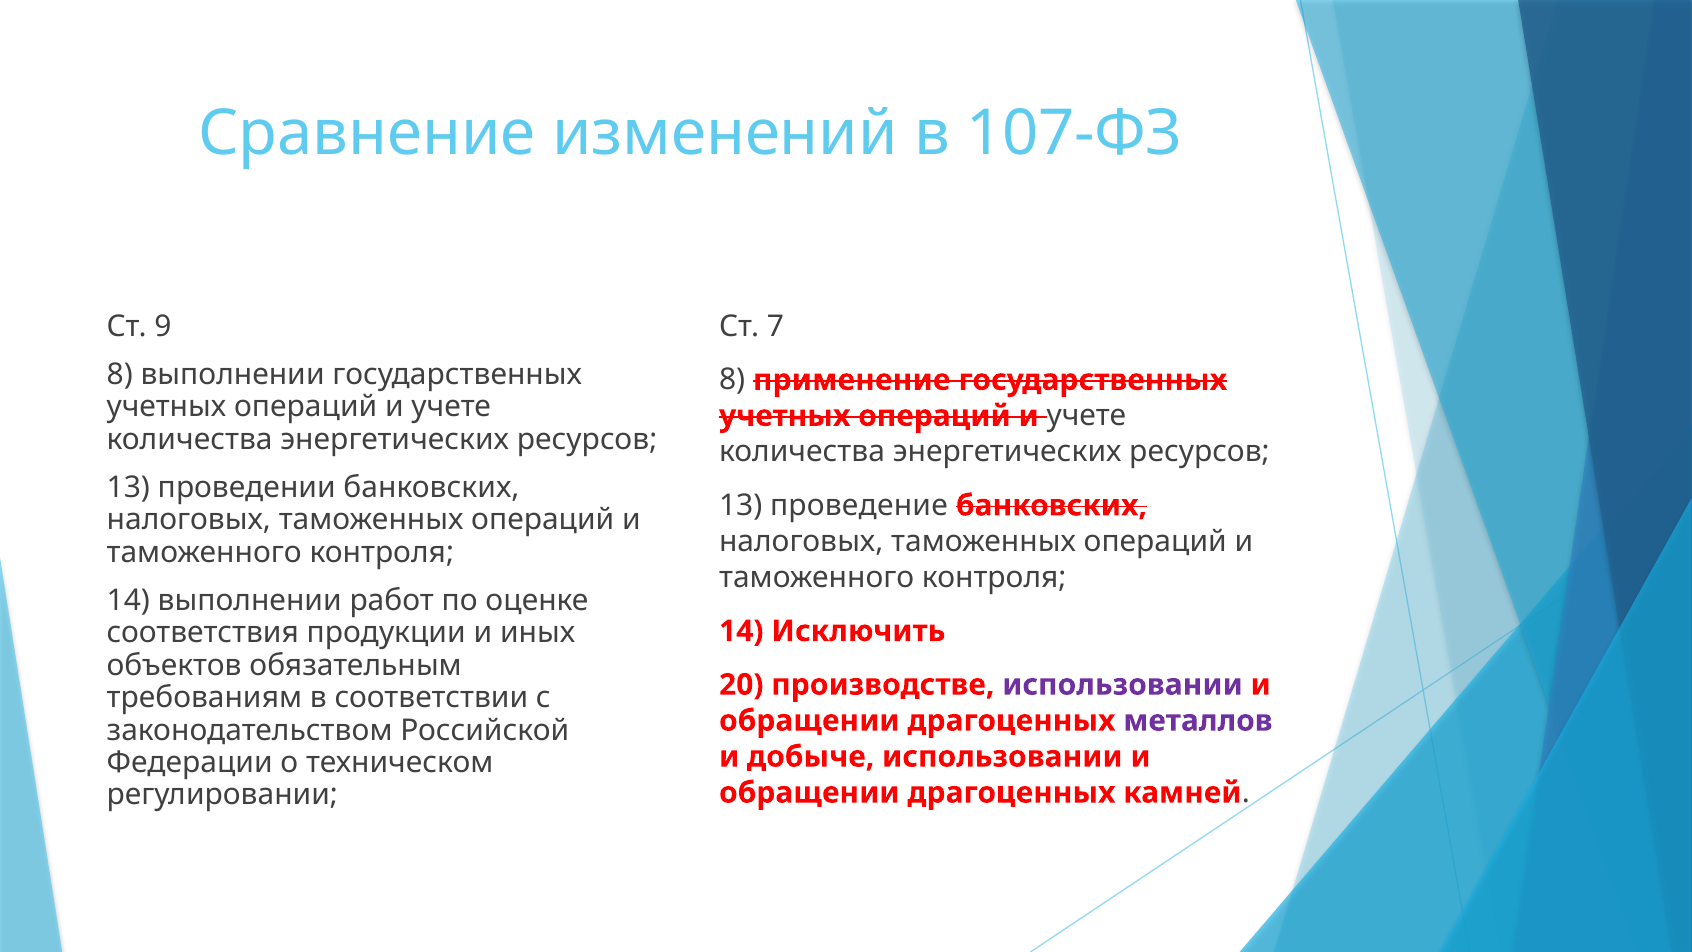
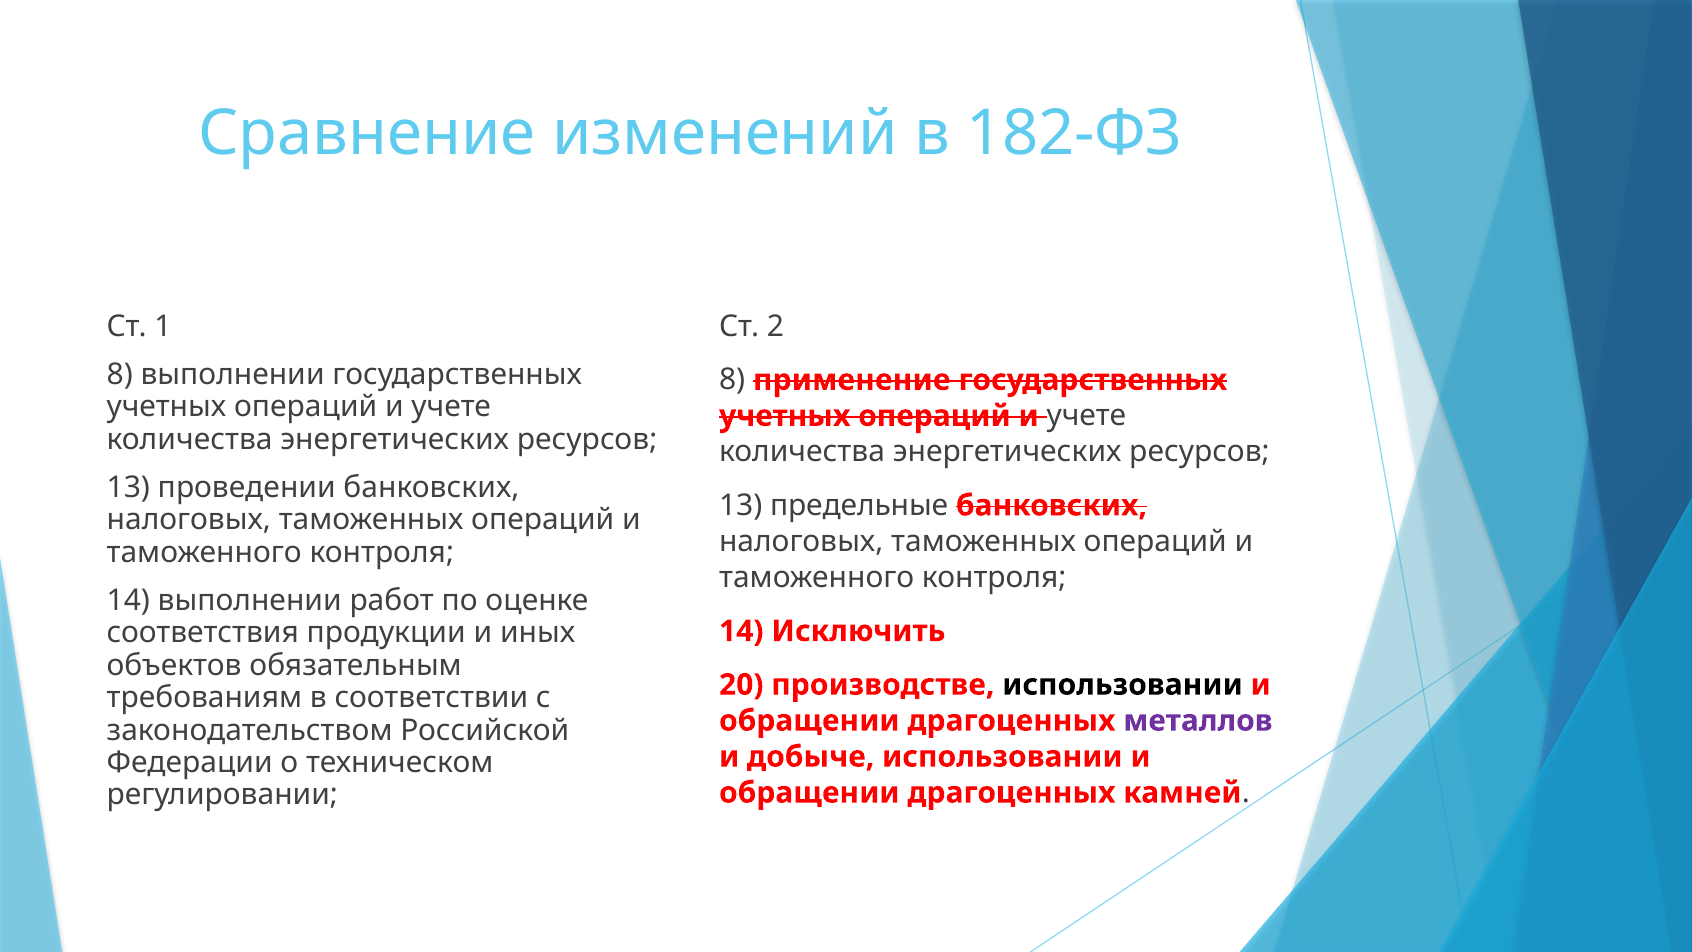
107-ФЗ: 107-ФЗ -> 182-ФЗ
9: 9 -> 1
7: 7 -> 2
проведение: проведение -> предельные
использовании at (1122, 685) colour: purple -> black
